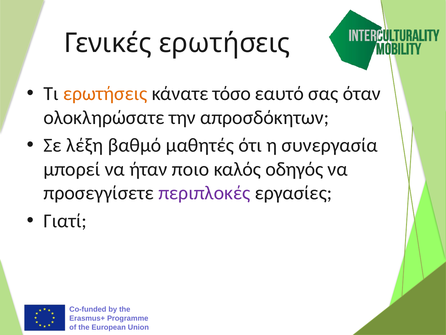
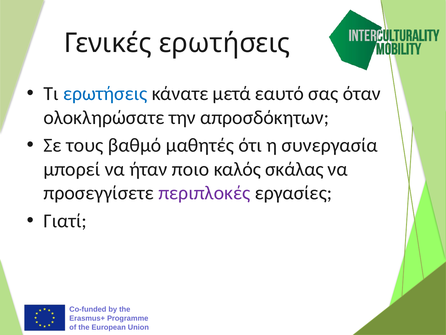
ερωτήσεις at (105, 94) colour: orange -> blue
τόσο: τόσο -> μετά
λέξη: λέξη -> τους
οδηγός: οδηγός -> σκάλας
